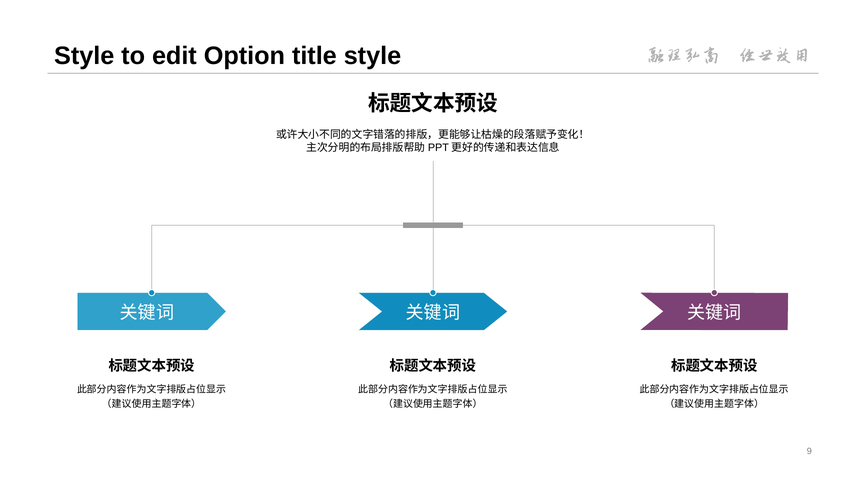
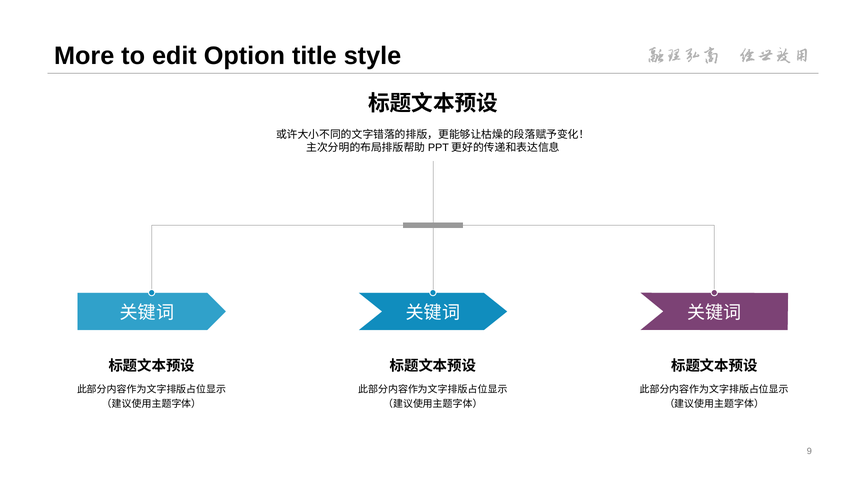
Style at (84, 56): Style -> More
